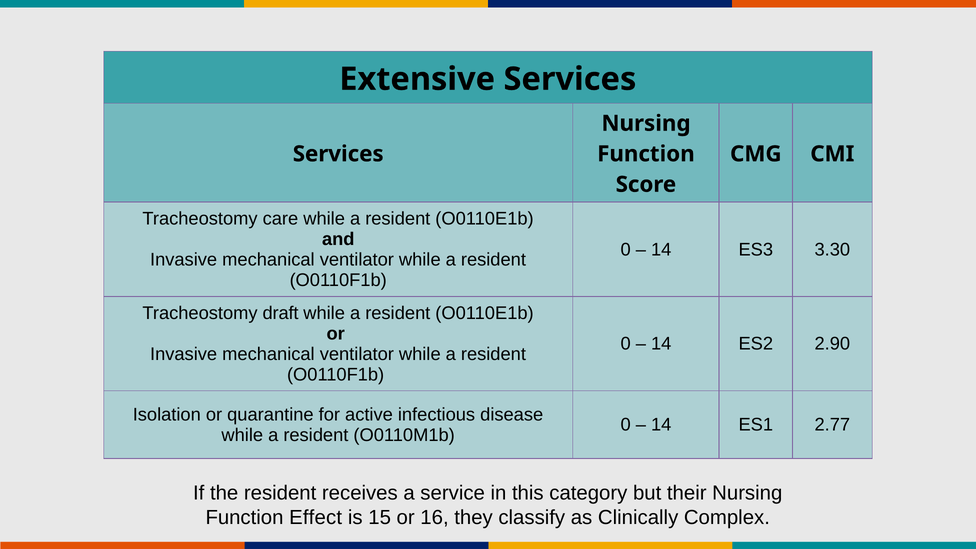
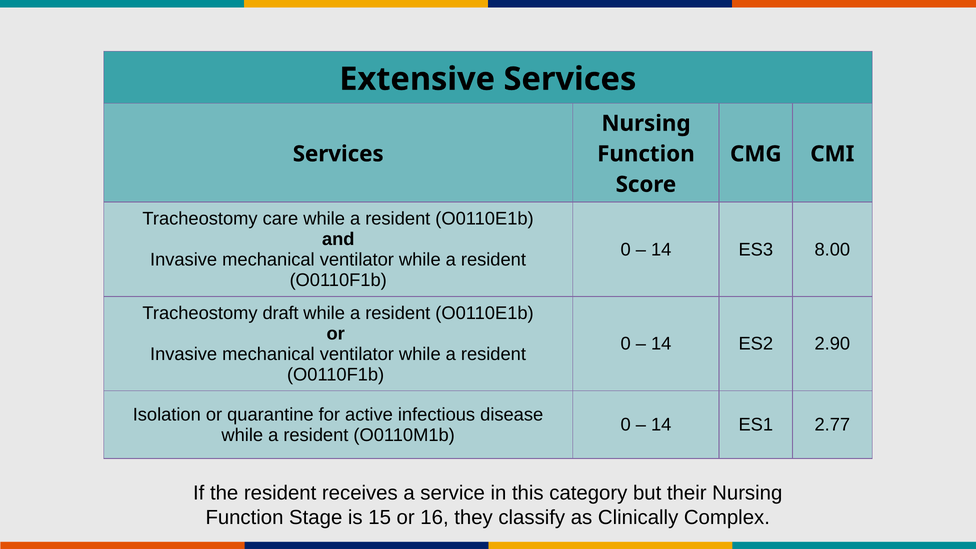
3.30: 3.30 -> 8.00
Effect: Effect -> Stage
